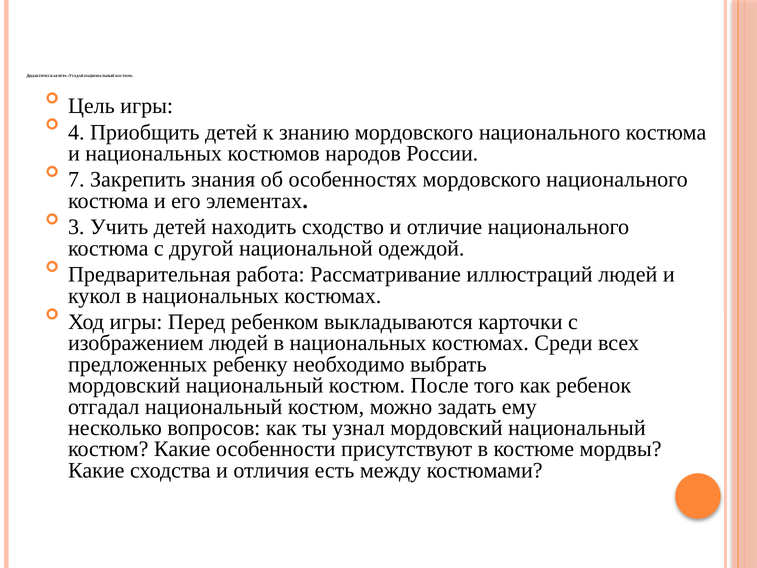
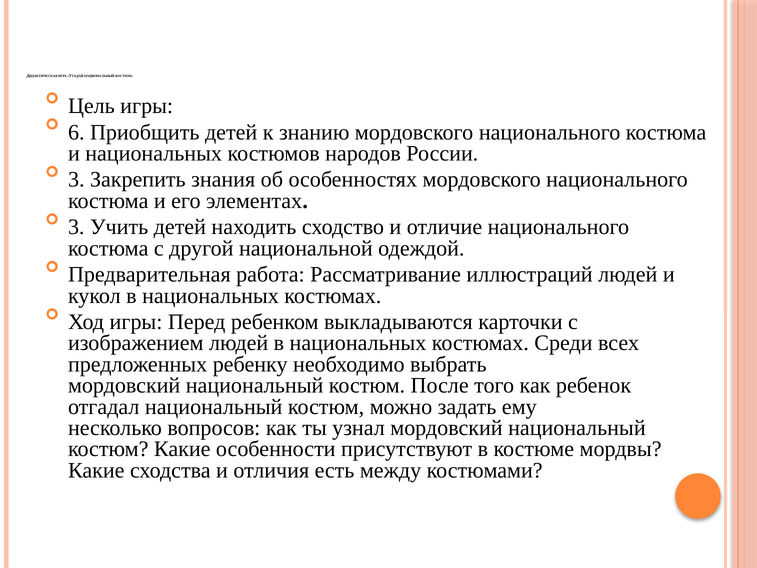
4: 4 -> 6
7 at (76, 180): 7 -> 3
